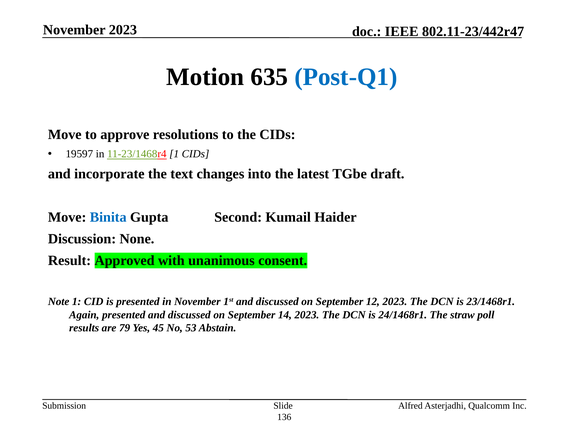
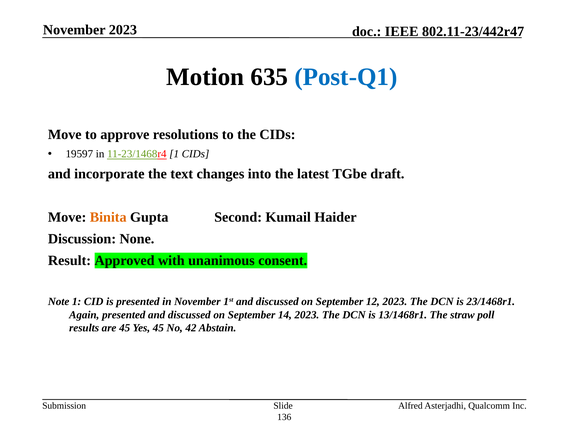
Binita colour: blue -> orange
24/1468r1: 24/1468r1 -> 13/1468r1
are 79: 79 -> 45
53: 53 -> 42
